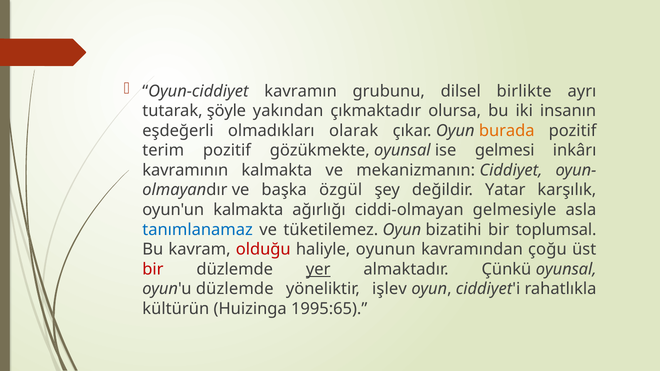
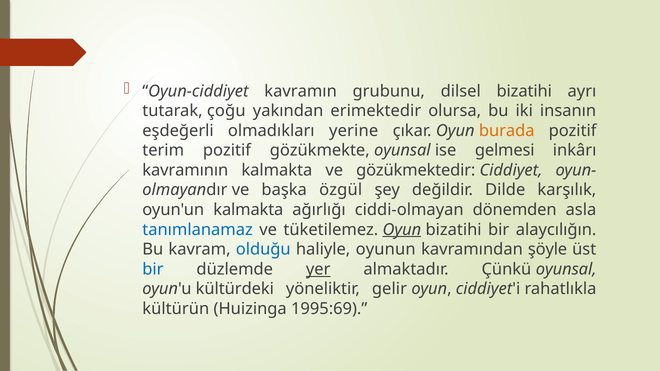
dilsel birlikte: birlikte -> bizatihi
şöyle: şöyle -> çoğu
çıkmaktadır: çıkmaktadır -> erimektedir
olarak: olarak -> yerine
mekanizmanın: mekanizmanın -> gözükmektedir
Yatar: Yatar -> Dilde
gelmesiyle: gelmesiyle -> dönemden
Oyun at (402, 230) underline: none -> present
toplumsal: toplumsal -> alaycılığın
olduğu colour: red -> blue
çoğu: çoğu -> şöyle
bir at (153, 269) colour: red -> blue
oyun'u düzlemde: düzlemde -> kültürdeki
işlev: işlev -> gelir
1995:65: 1995:65 -> 1995:69
